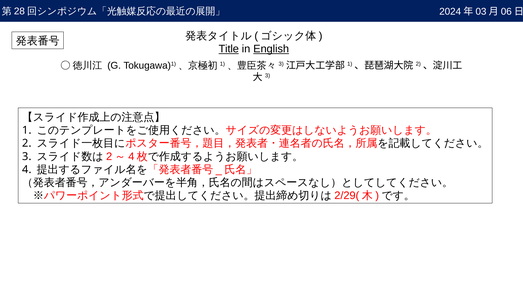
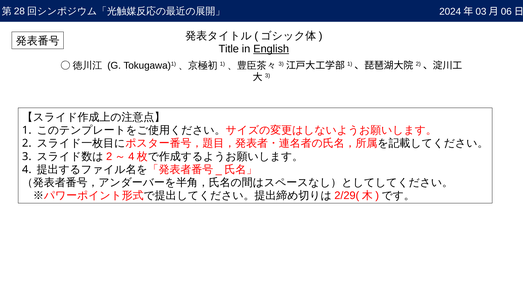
Title underline: present -> none
